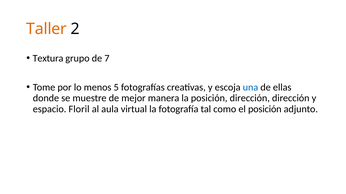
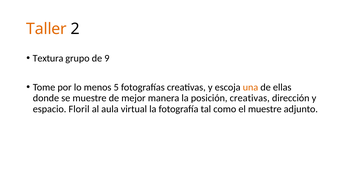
7: 7 -> 9
una colour: blue -> orange
posición dirección: dirección -> creativas
el posición: posición -> muestre
